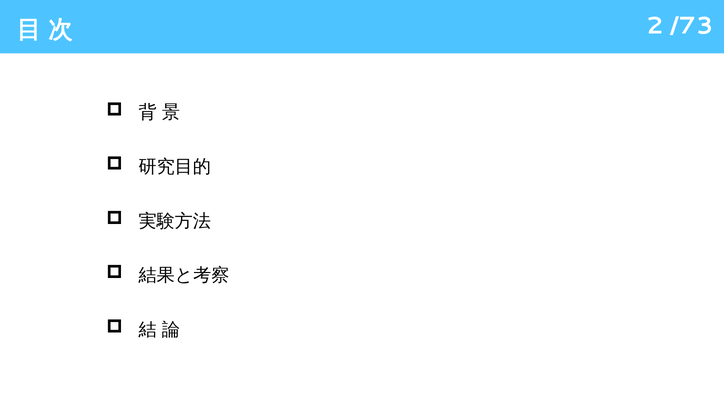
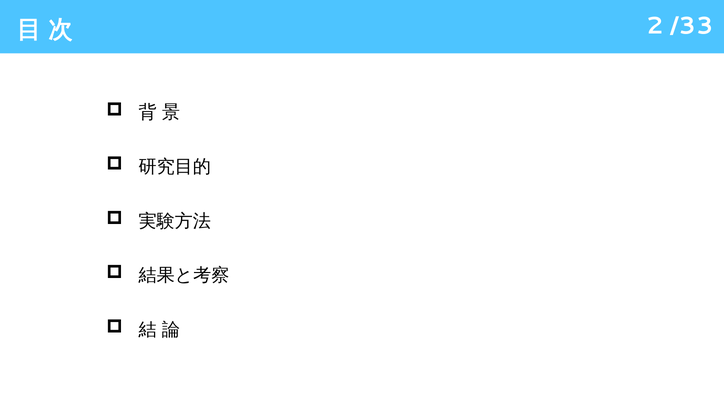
/73: /73 -> /33
